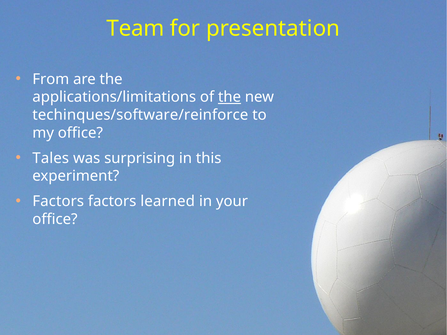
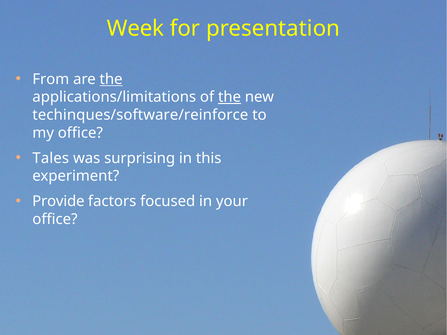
Team: Team -> Week
the at (111, 79) underline: none -> present
Factors at (58, 201): Factors -> Provide
learned: learned -> focused
